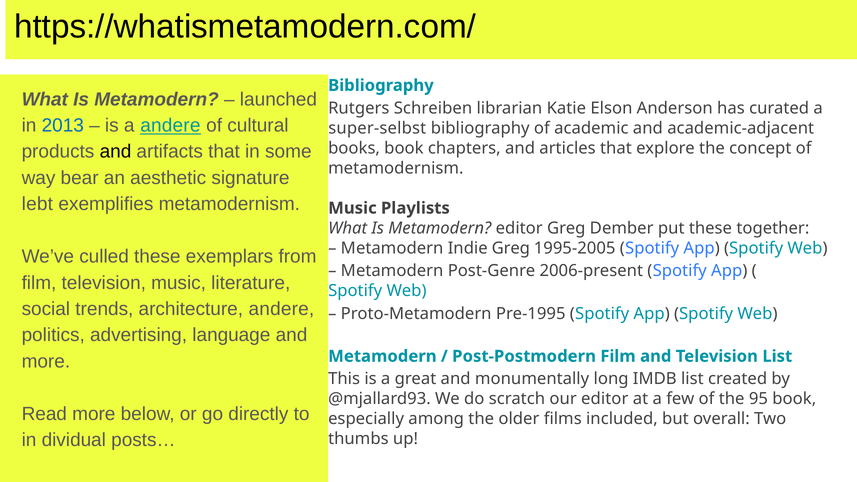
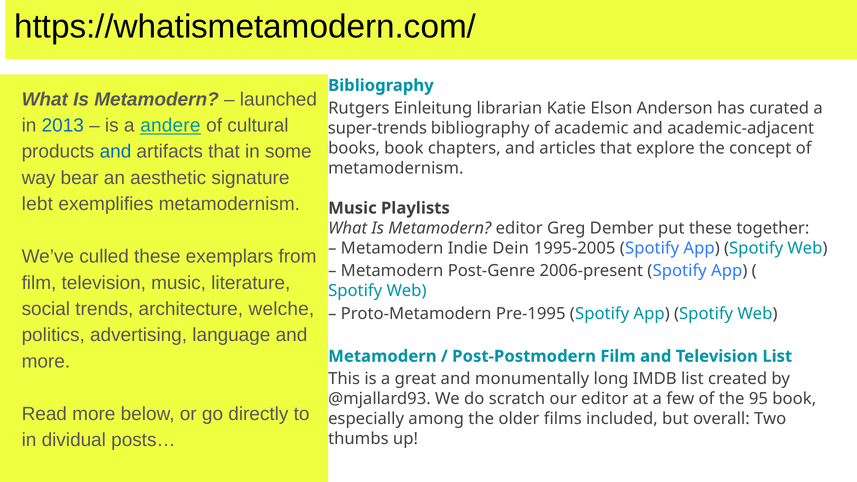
Schreiben: Schreiben -> Einleitung
super-selbst: super-selbst -> super-trends
and at (116, 152) colour: black -> blue
Indie Greg: Greg -> Dein
architecture andere: andere -> welche
